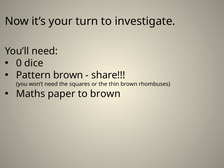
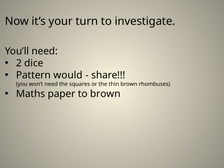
0: 0 -> 2
Pattern brown: brown -> would
